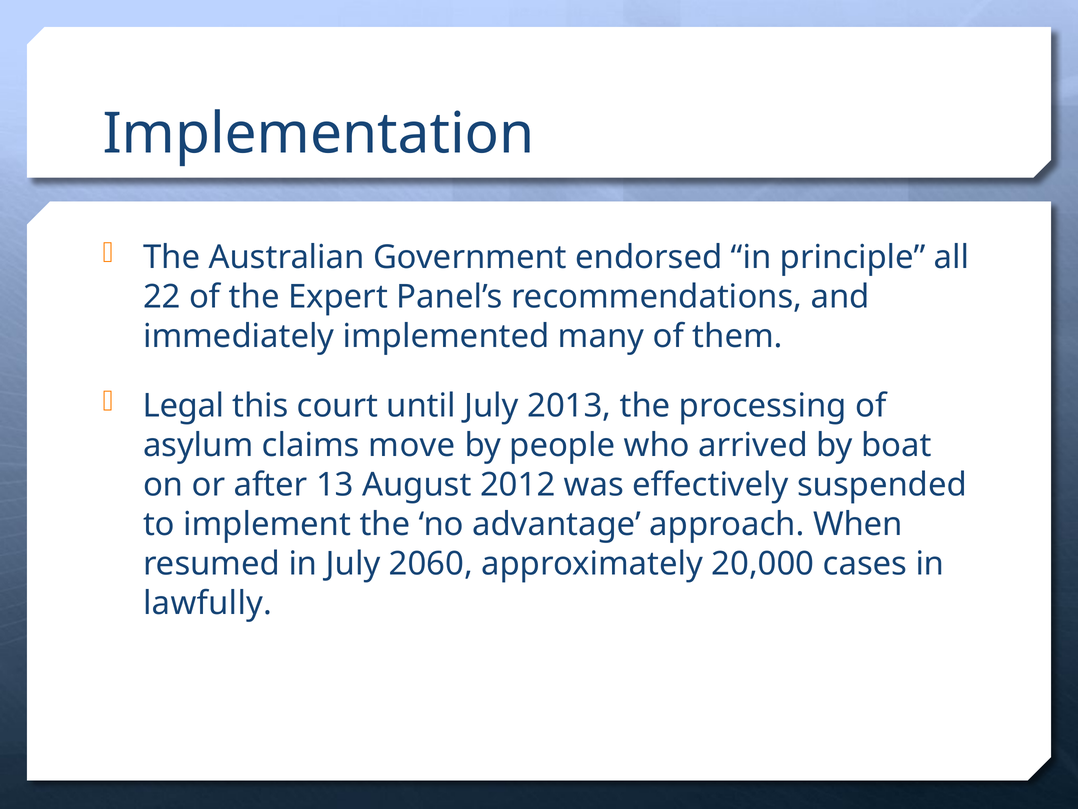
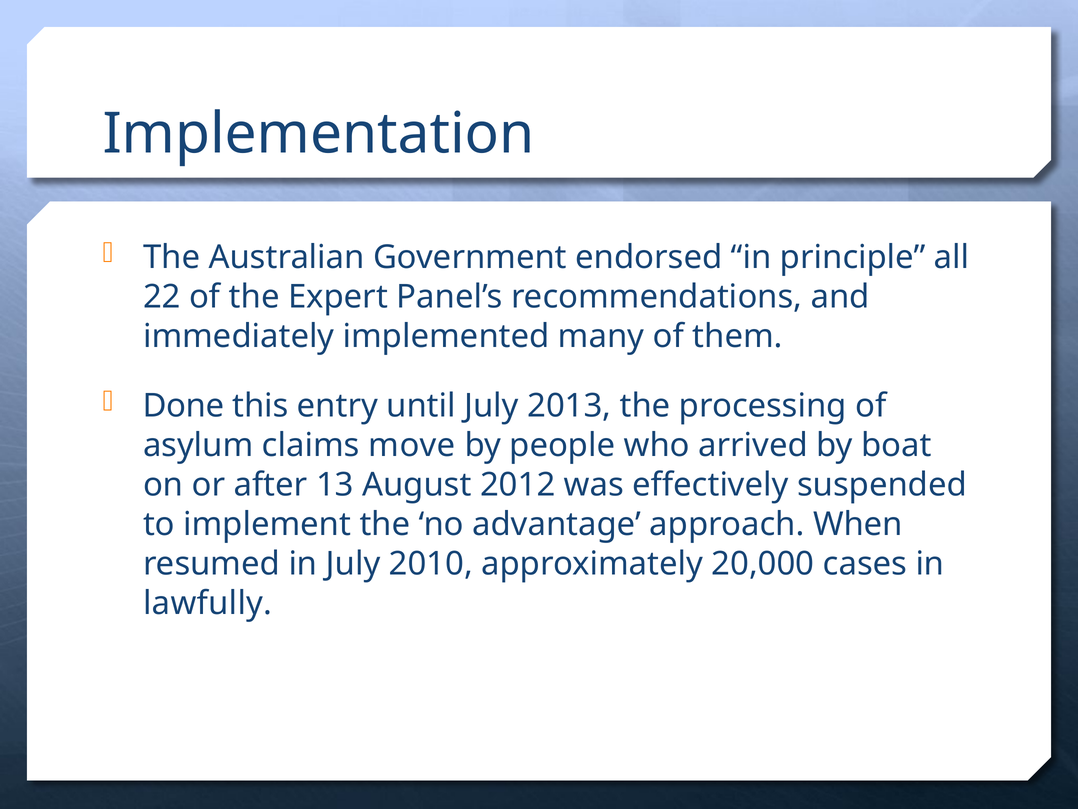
Legal: Legal -> Done
court: court -> entry
2060: 2060 -> 2010
